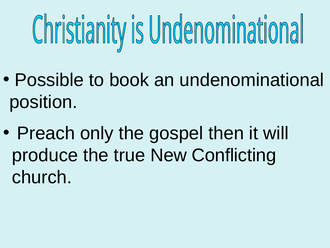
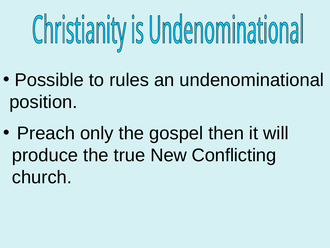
book: book -> rules
